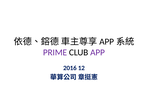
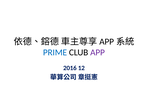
PRIME colour: purple -> blue
